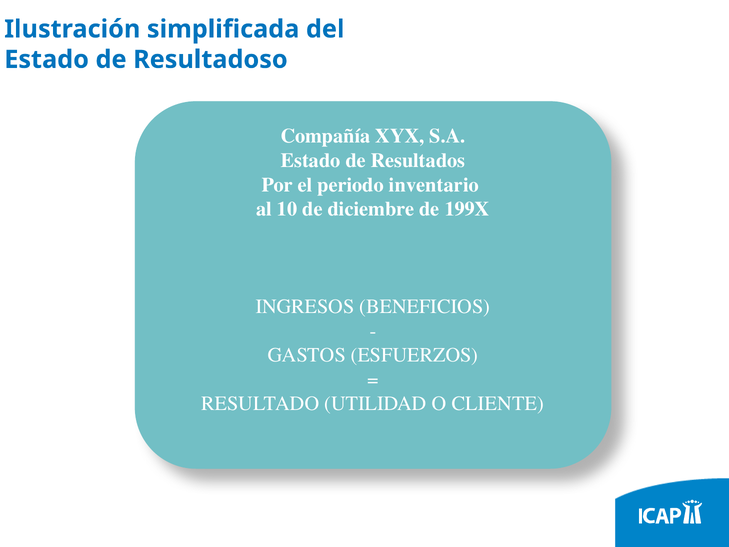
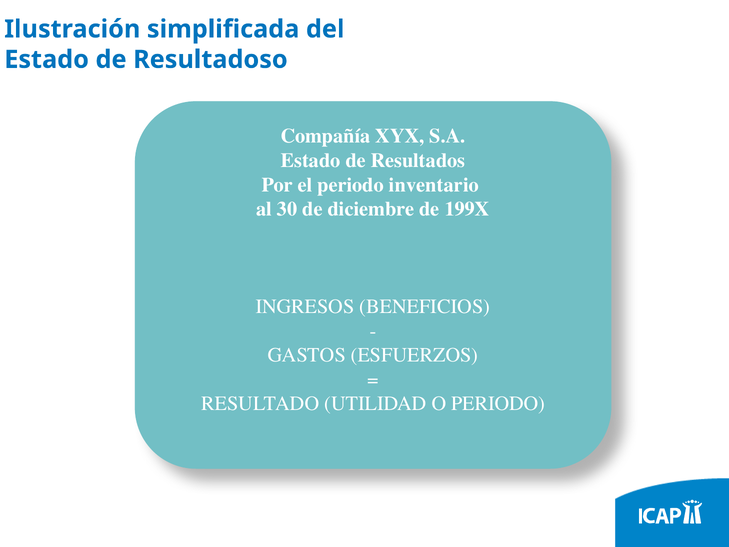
10: 10 -> 30
O CLIENTE: CLIENTE -> PERIODO
